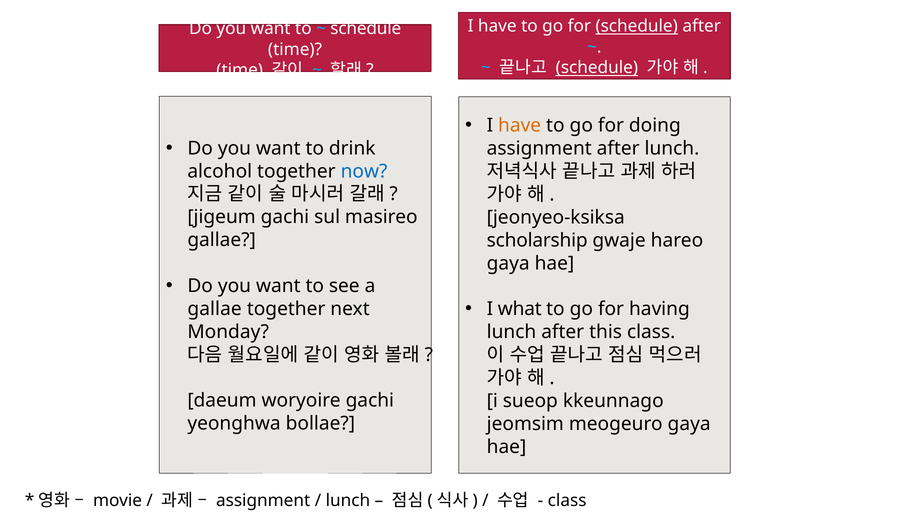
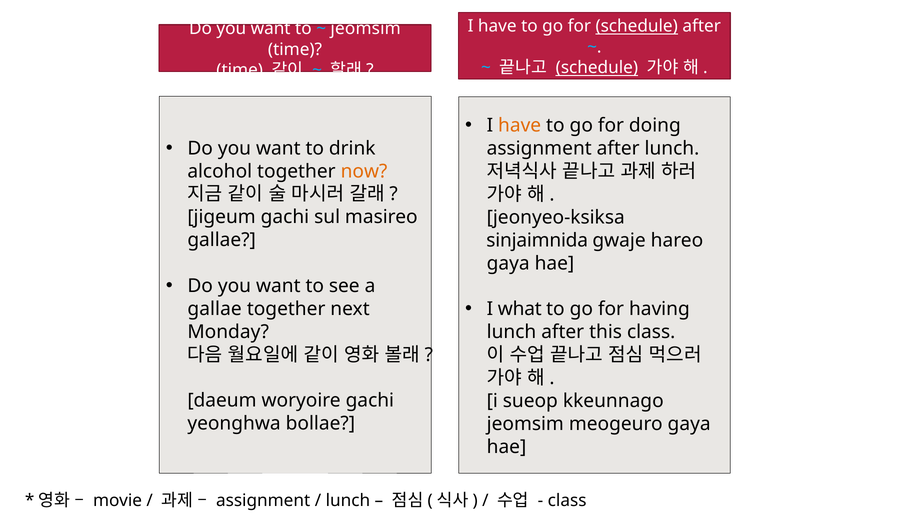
schedule at (366, 29): schedule -> jeomsim
now colour: blue -> orange
scholarship: scholarship -> sinjaimnida
